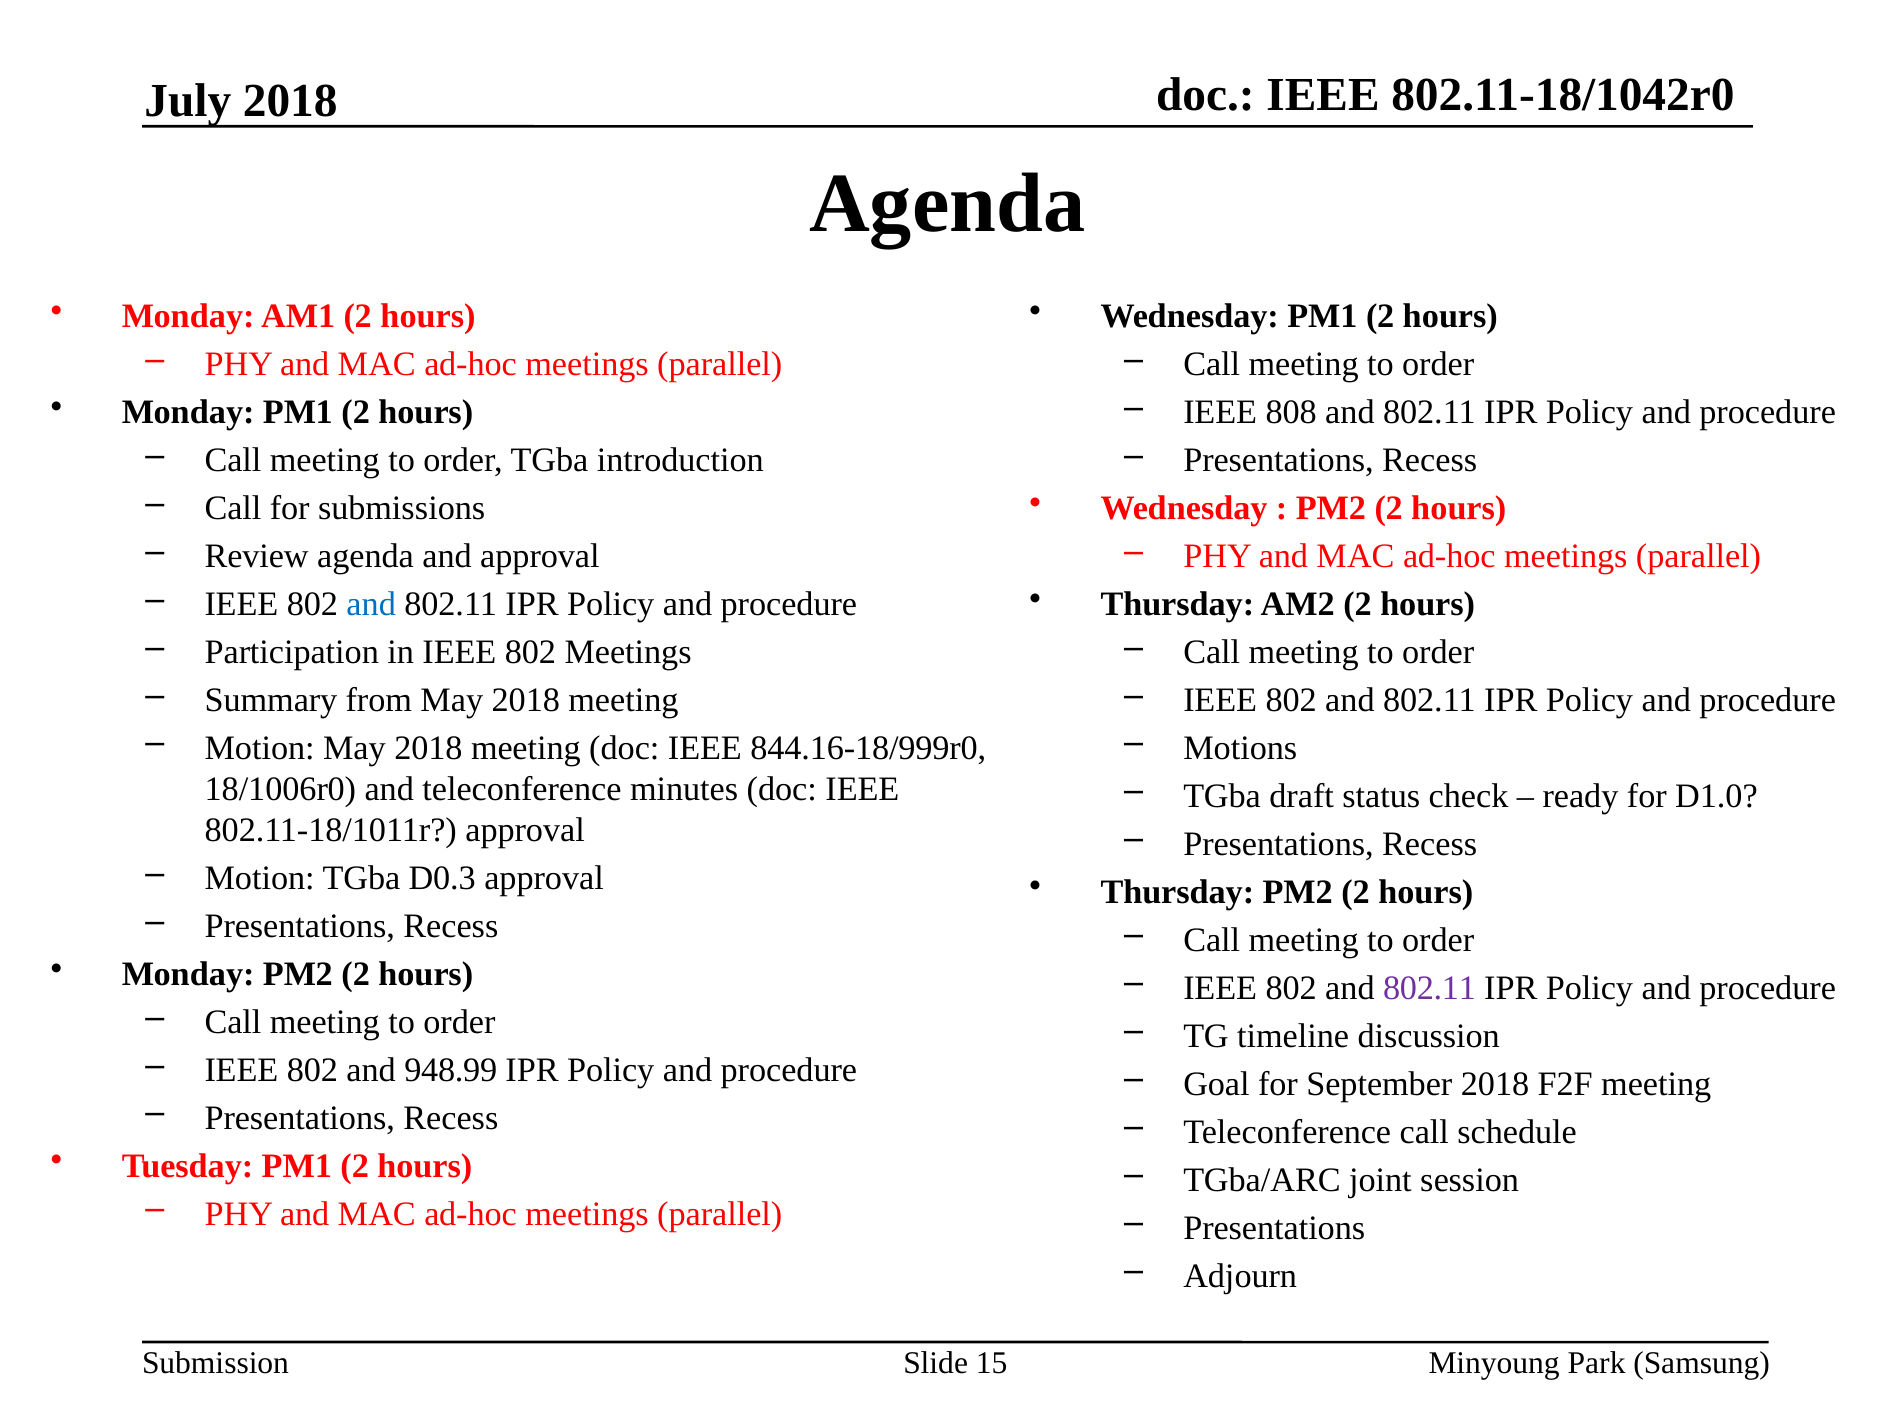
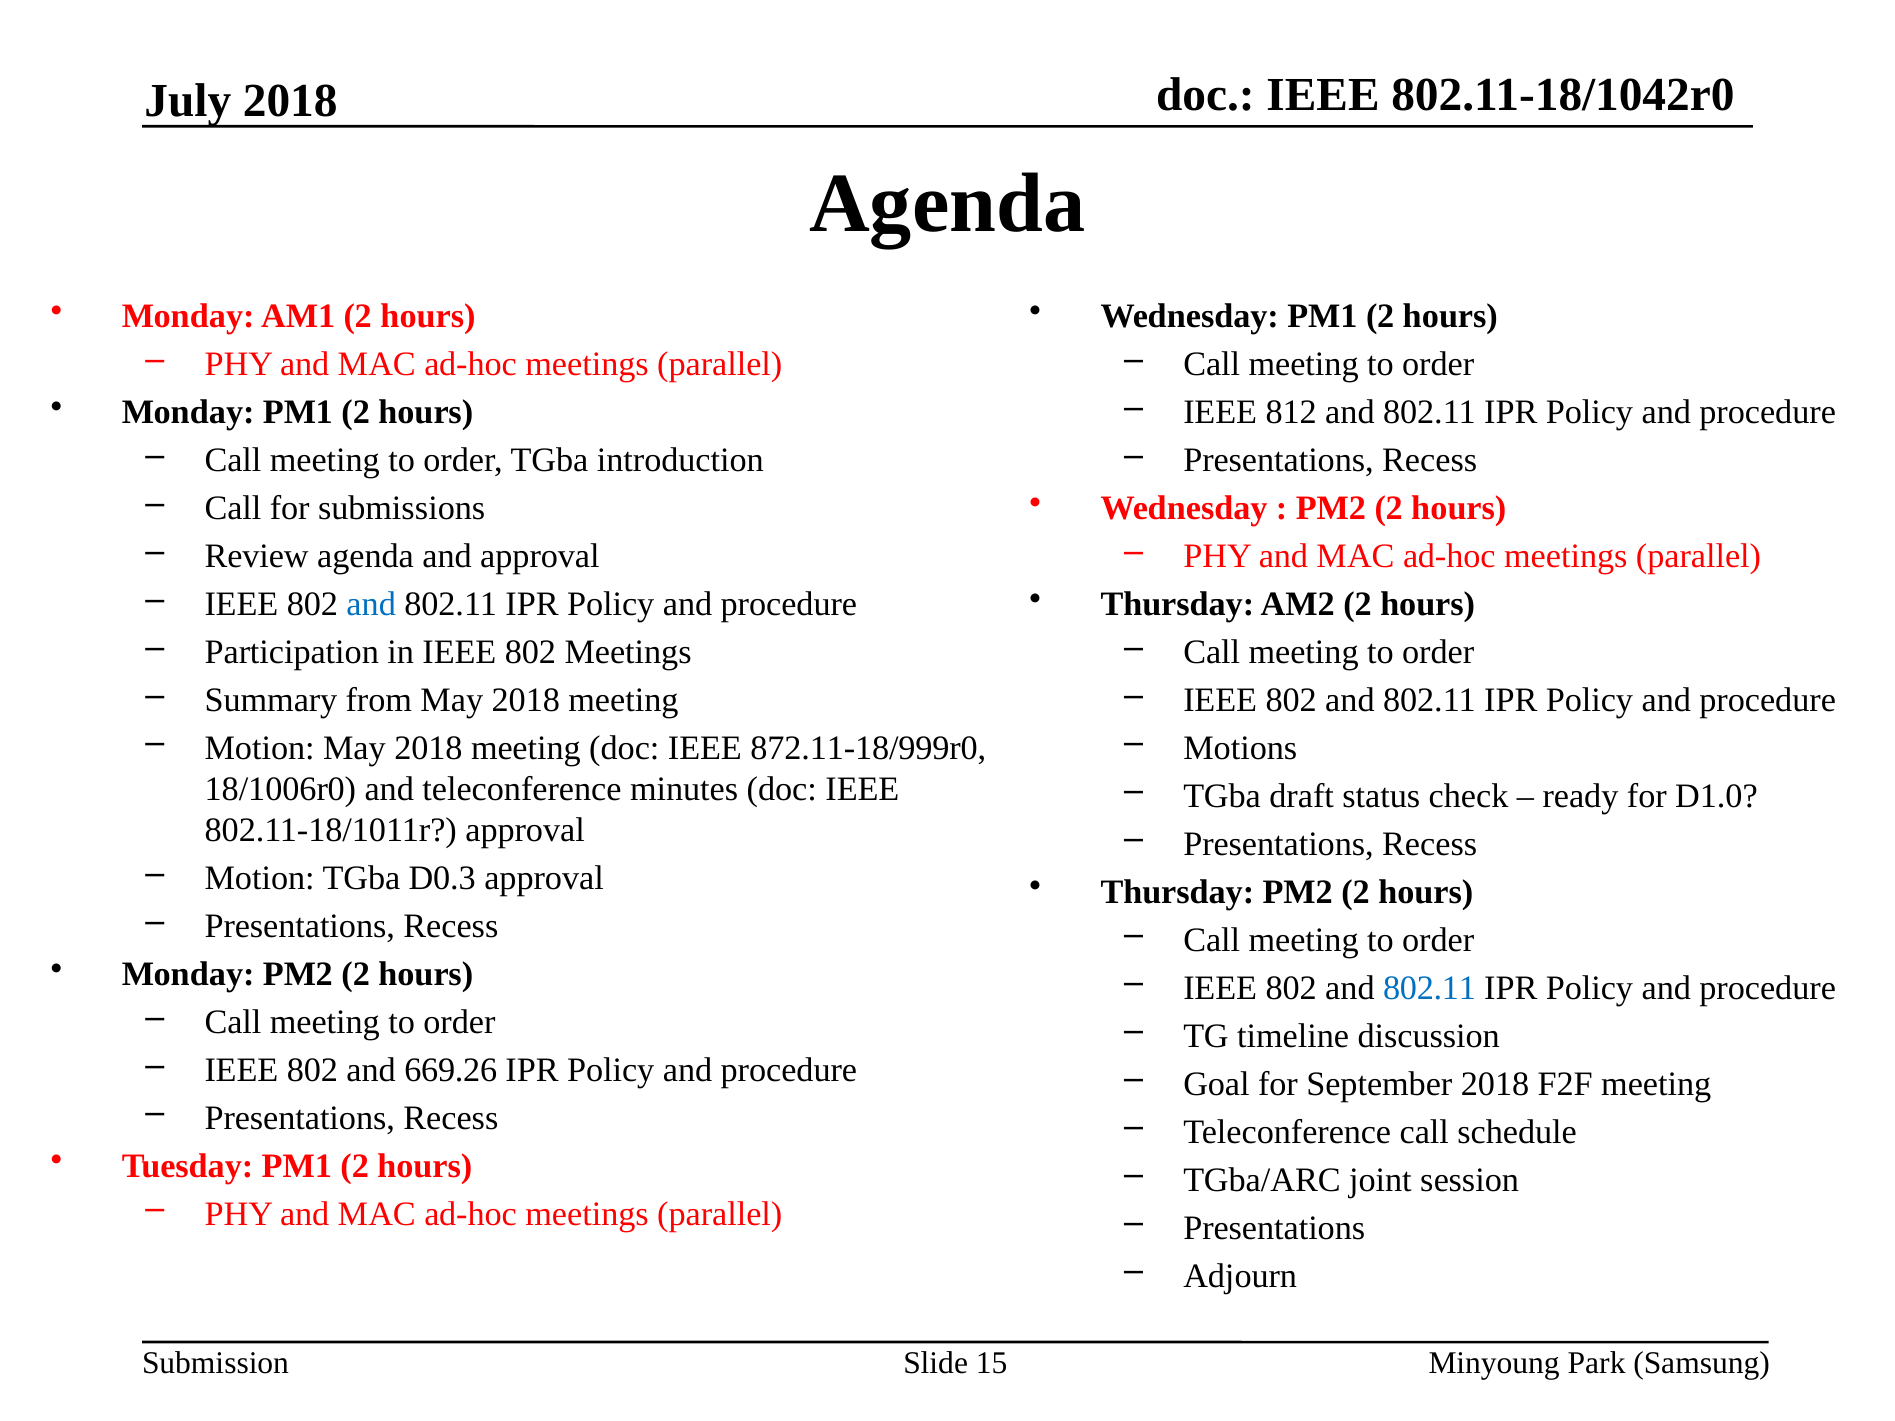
808: 808 -> 812
844.16-18/999r0: 844.16-18/999r0 -> 872.11-18/999r0
802.11 at (1429, 988) colour: purple -> blue
948.99: 948.99 -> 669.26
